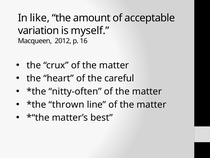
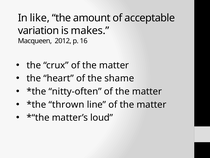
myself: myself -> makes
careful: careful -> shame
best: best -> loud
